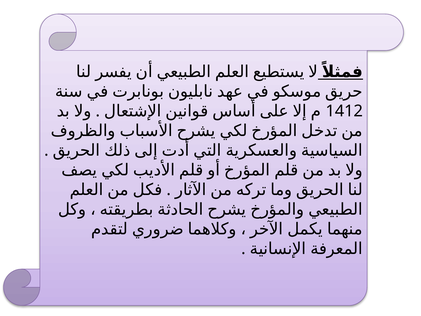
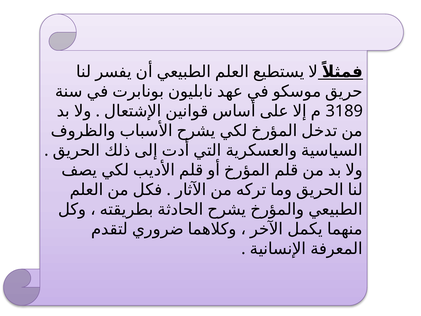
1412: 1412 -> 3189
